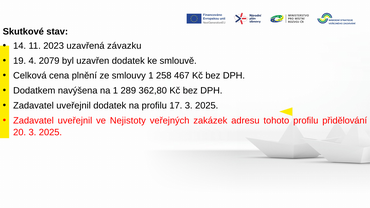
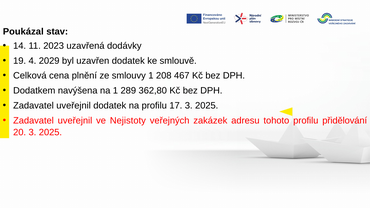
Skutkové: Skutkové -> Poukázal
závazku: závazku -> dodávky
2079: 2079 -> 2029
258: 258 -> 208
